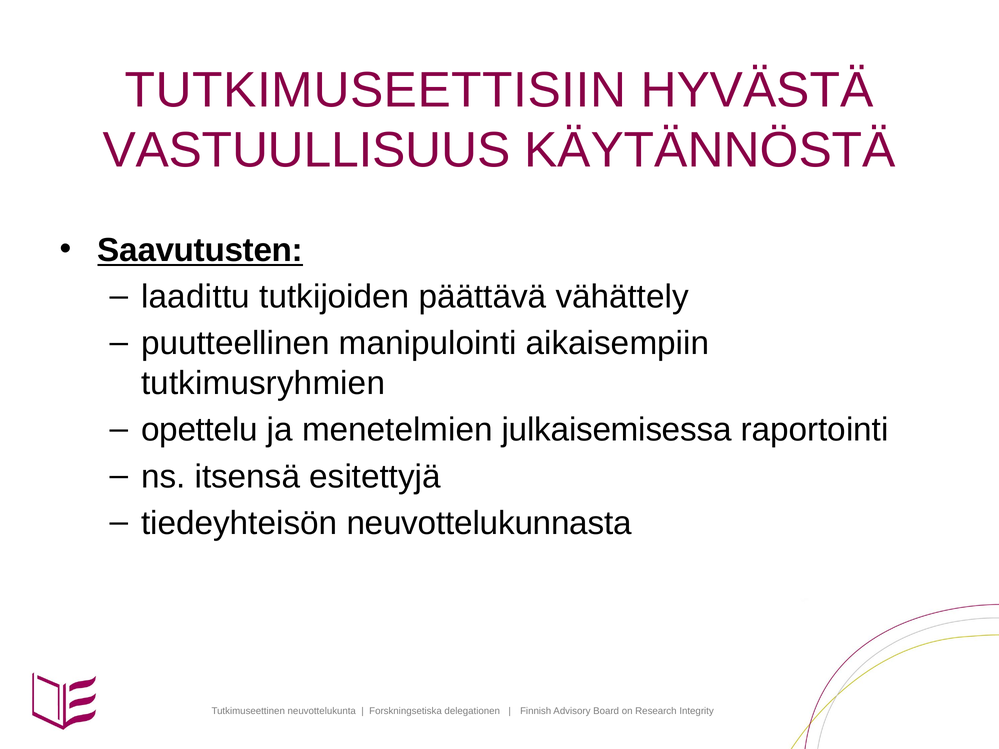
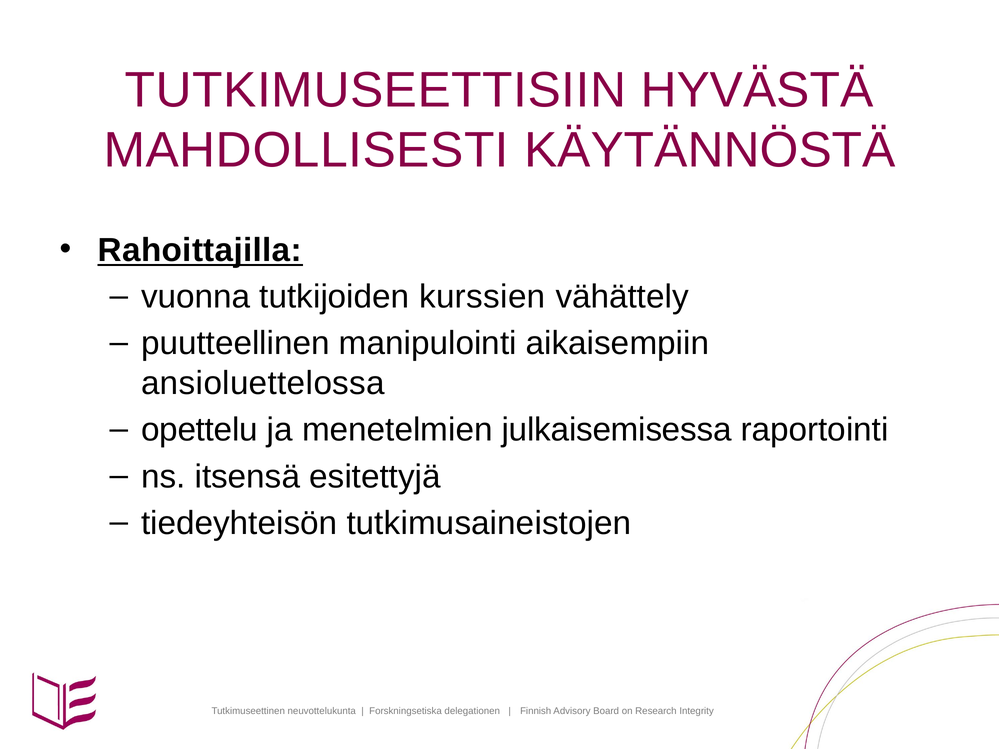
VASTUULLISUUS: VASTUULLISUUS -> MAHDOLLISESTI
Saavutusten: Saavutusten -> Rahoittajilla
laadittu: laadittu -> vuonna
päättävä: päättävä -> kurssien
tutkimusryhmien: tutkimusryhmien -> ansioluettelossa
neuvottelukunnasta: neuvottelukunnasta -> tutkimusaineistojen
